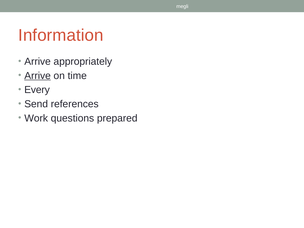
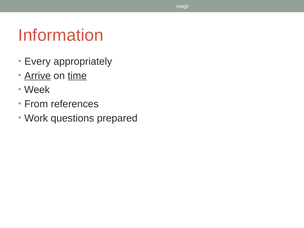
Arrive at (38, 62): Arrive -> Every
time underline: none -> present
Every: Every -> Week
Send: Send -> From
